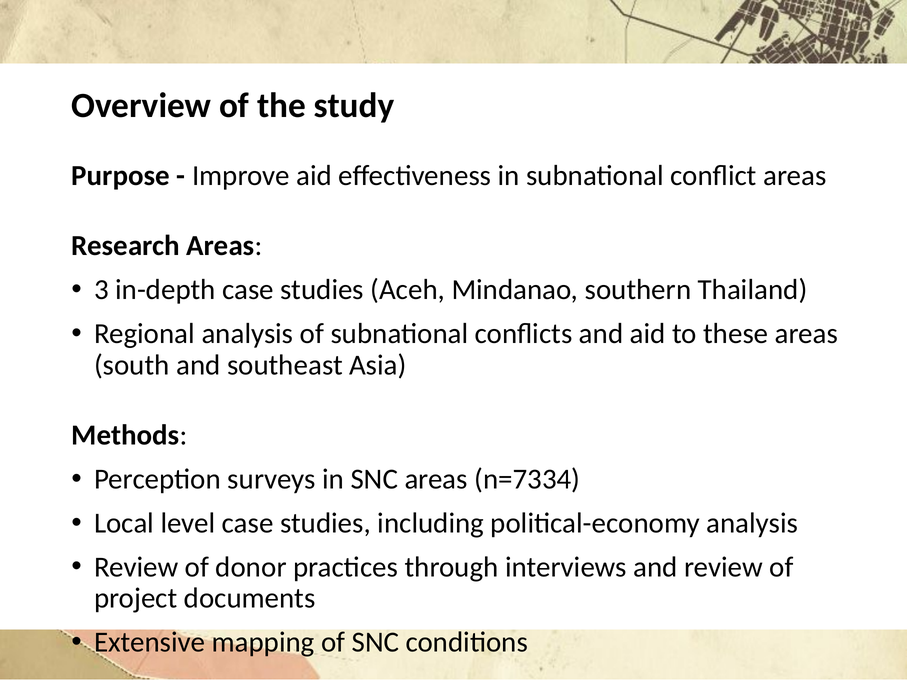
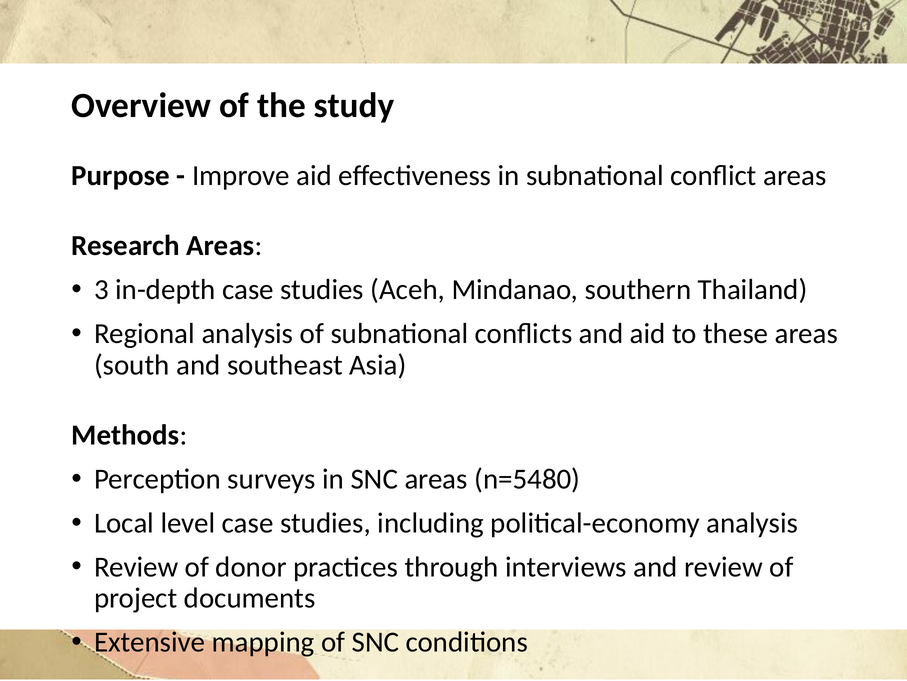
n=7334: n=7334 -> n=5480
